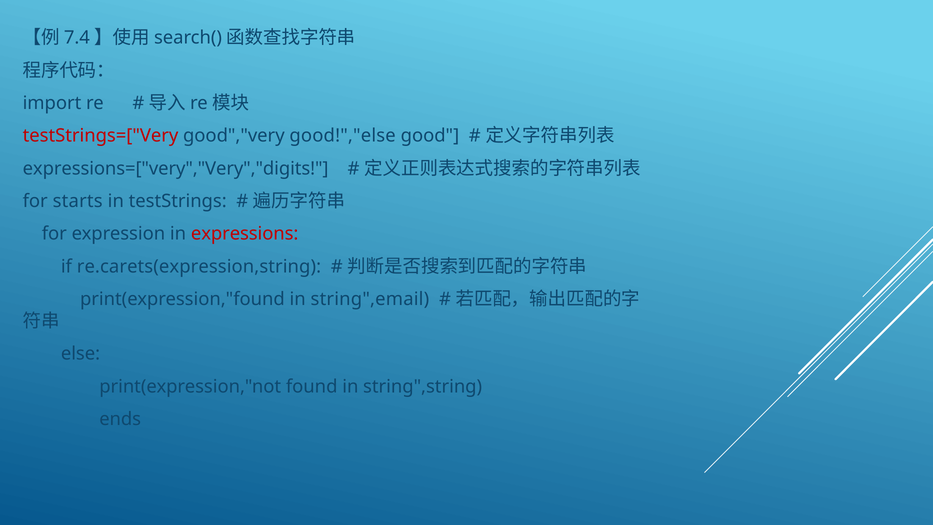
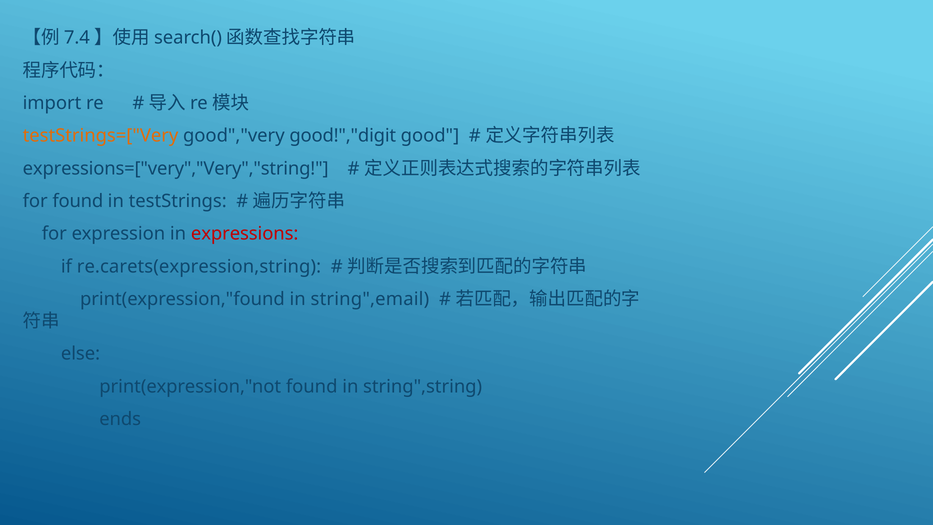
testStrings=["Very colour: red -> orange
good!","else: good!","else -> good!","digit
expressions=["very","Very","digits: expressions=["very","Very","digits -> expressions=["very","Very","string
for starts: starts -> found
